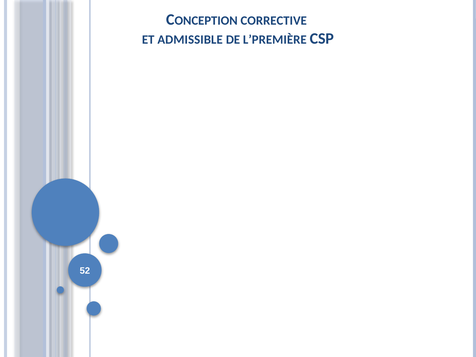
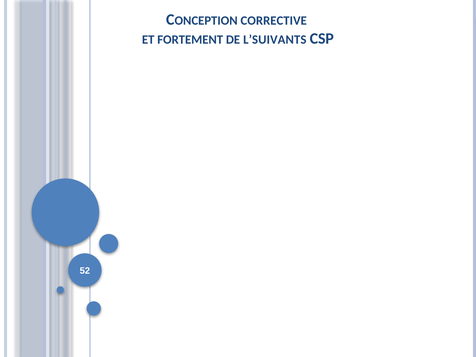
ADMISSIBLE: ADMISSIBLE -> FORTEMENT
L’PREMIÈRE: L’PREMIÈRE -> L’SUIVANTS
